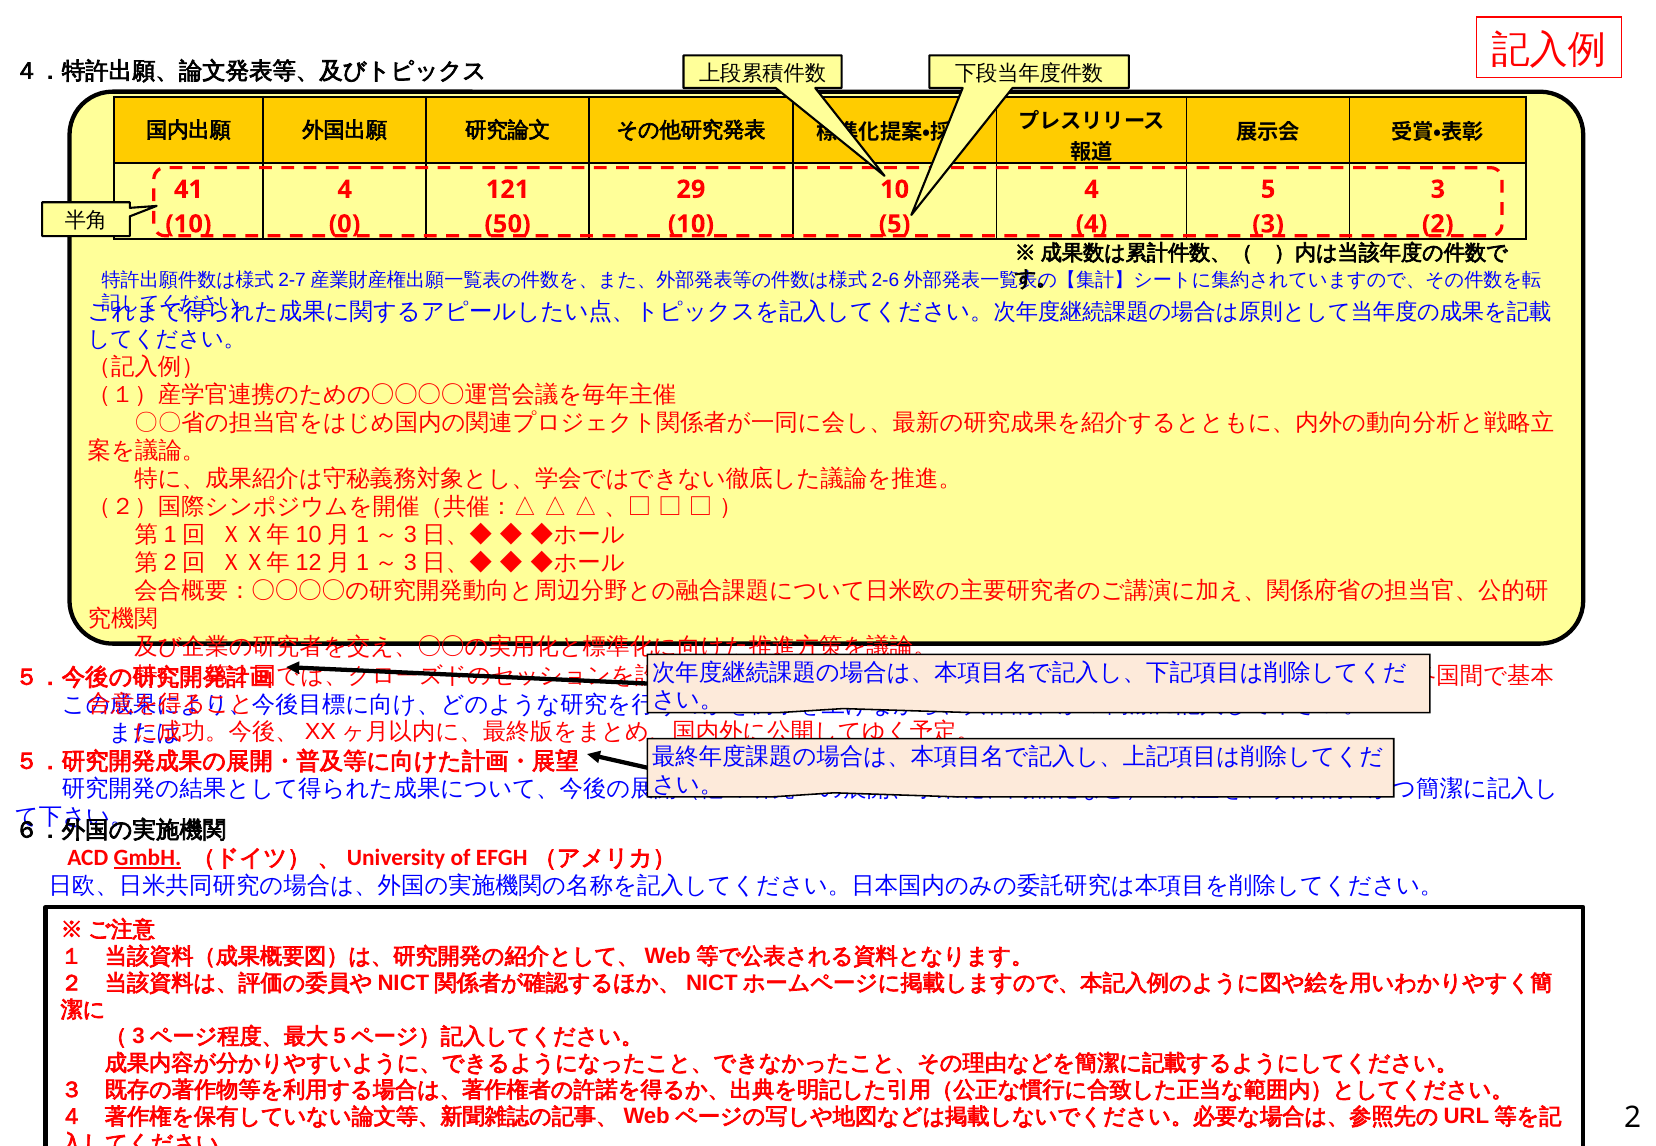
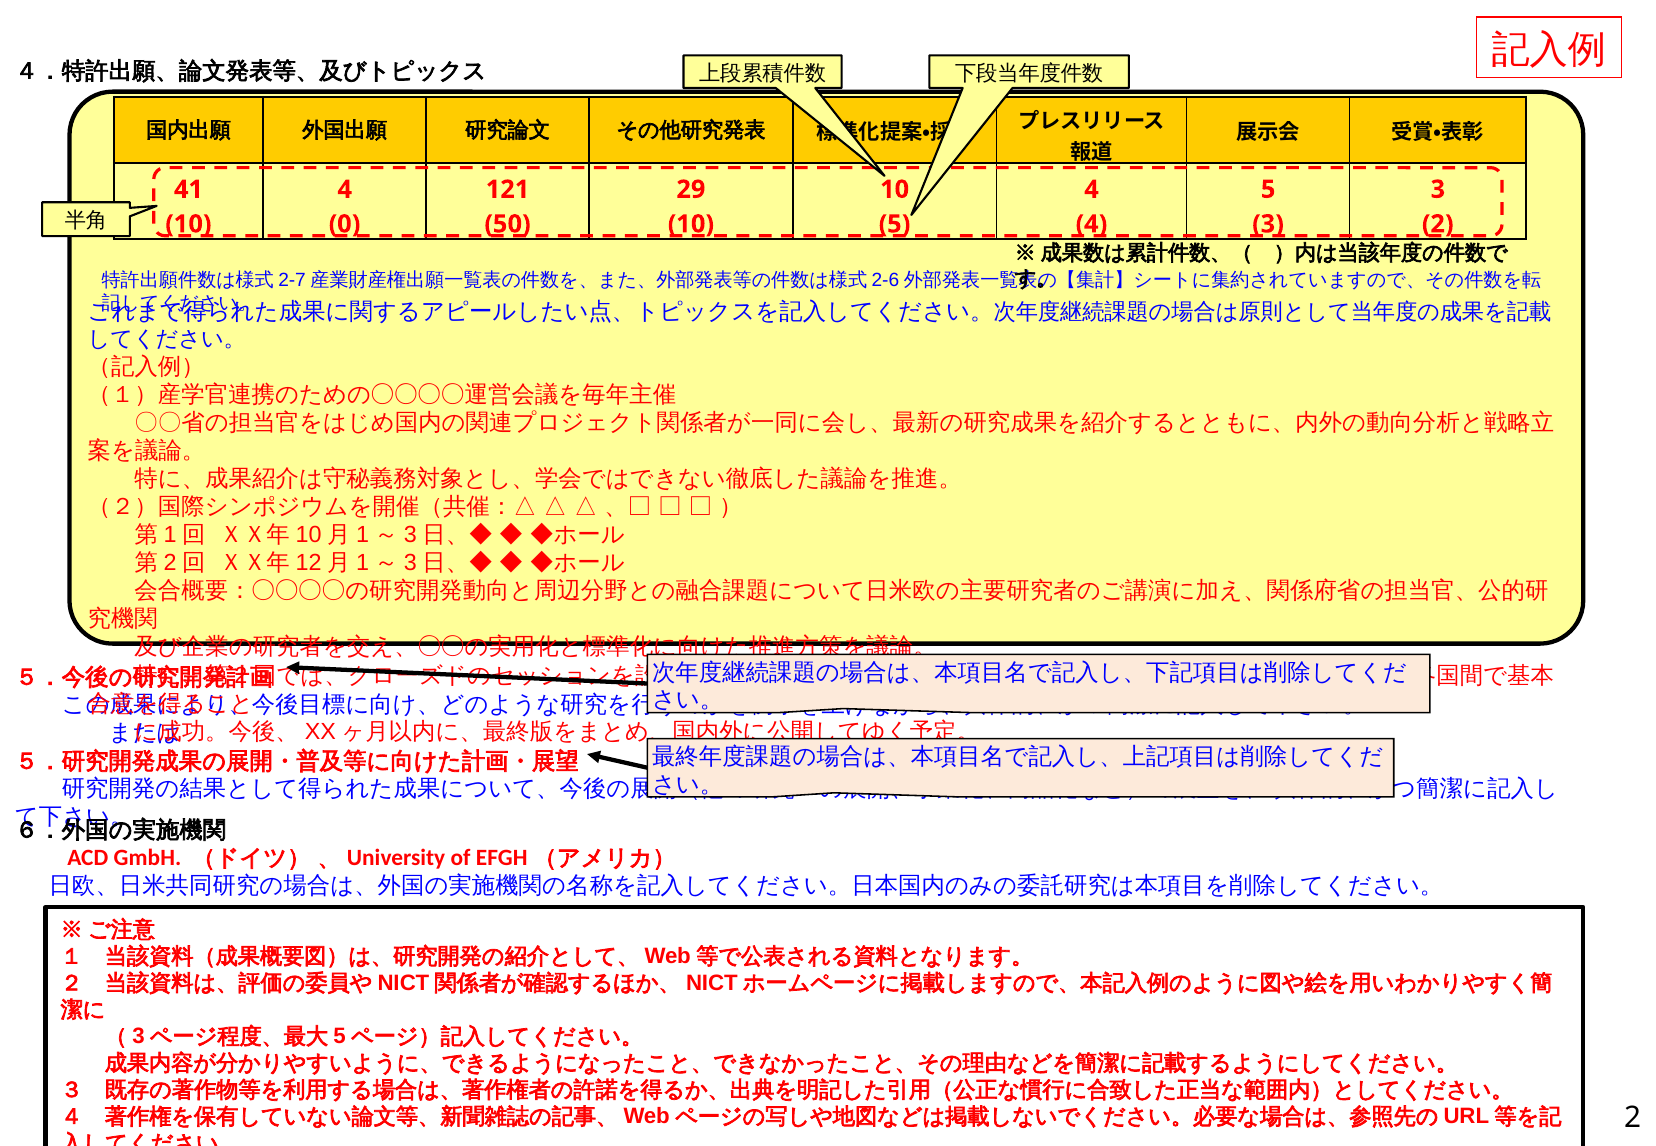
GmbH underline: present -> none
